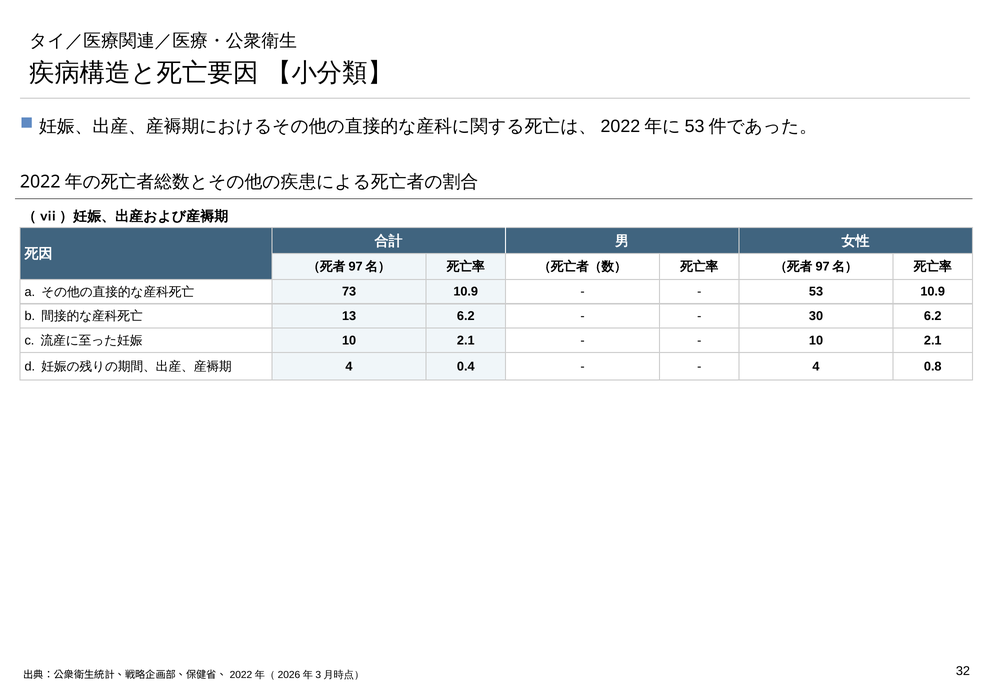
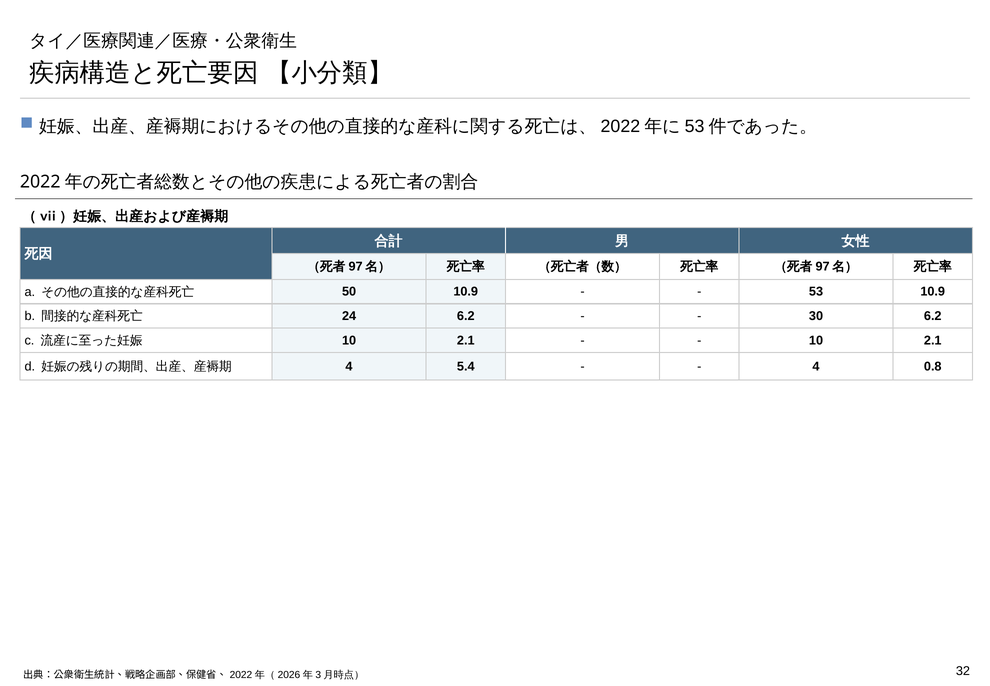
73: 73 -> 50
13: 13 -> 24
0.4: 0.4 -> 5.4
